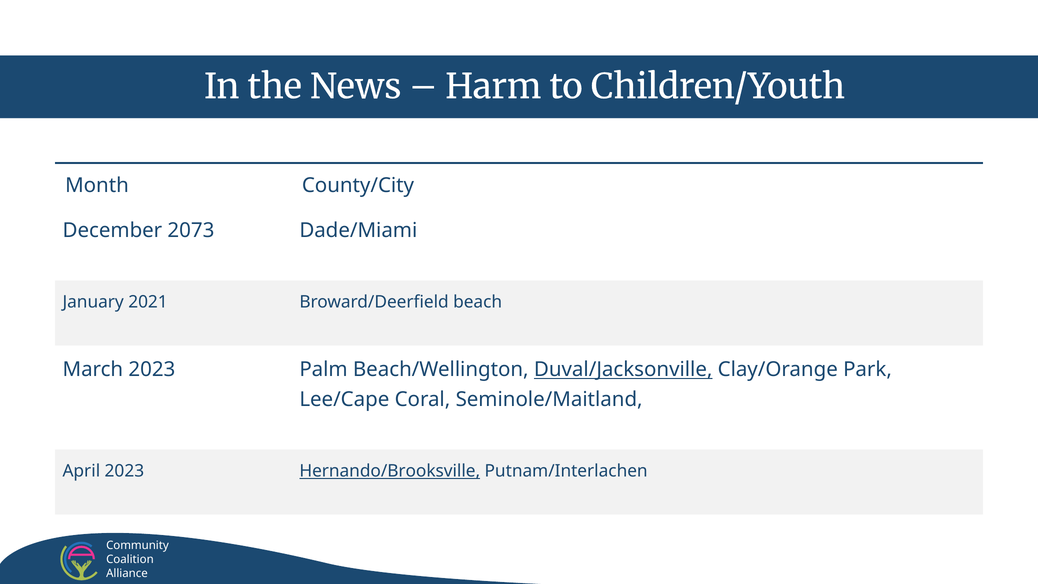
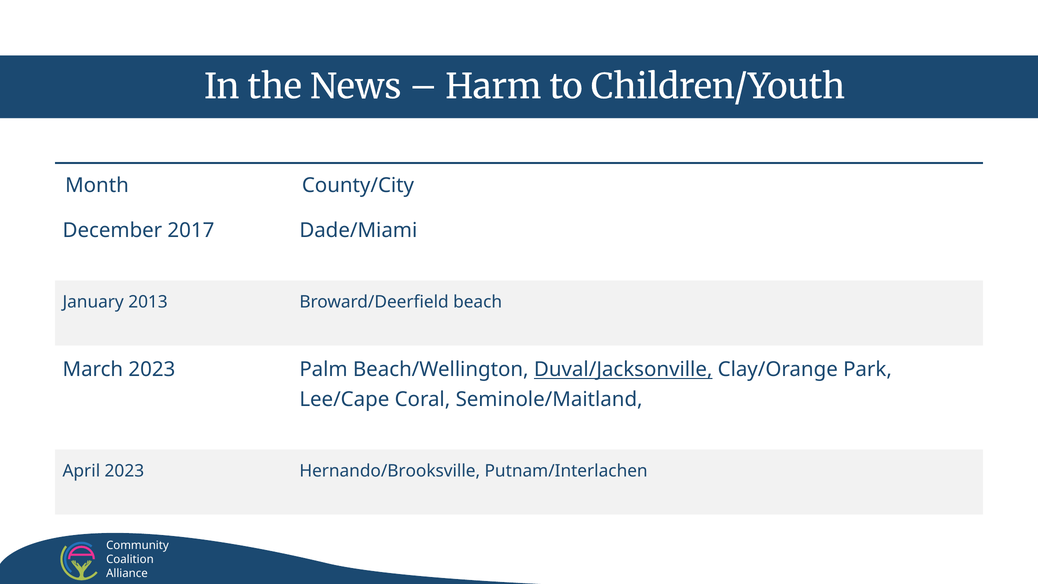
2073: 2073 -> 2017
2021: 2021 -> 2013
Hernando/Brooksville underline: present -> none
